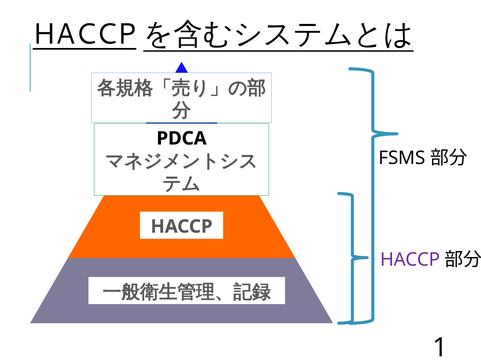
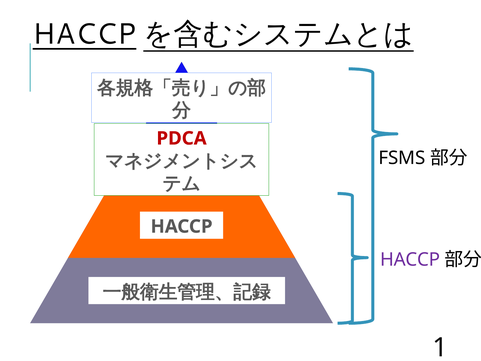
PDCA colour: black -> red
